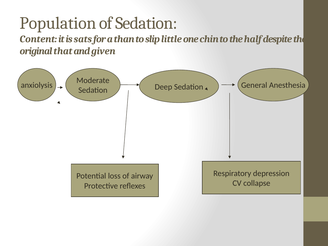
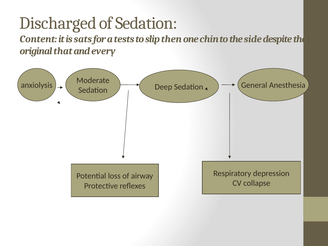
Population: Population -> Discharged
than: than -> tests
little: little -> then
half: half -> side
given: given -> every
